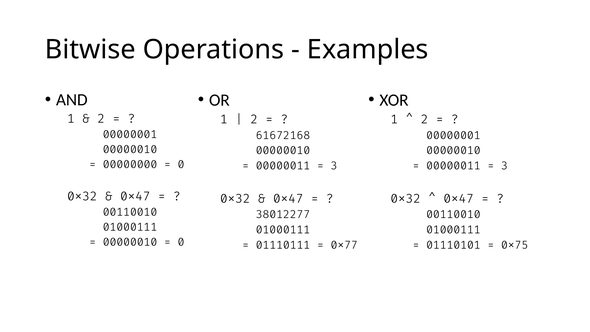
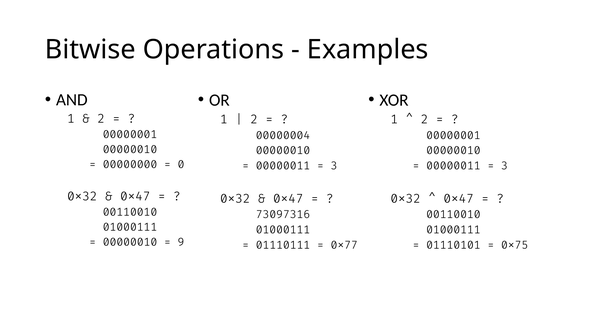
61672168: 61672168 -> 00000004
38012277: 38012277 -> 73097316
0 at (181, 242): 0 -> 9
